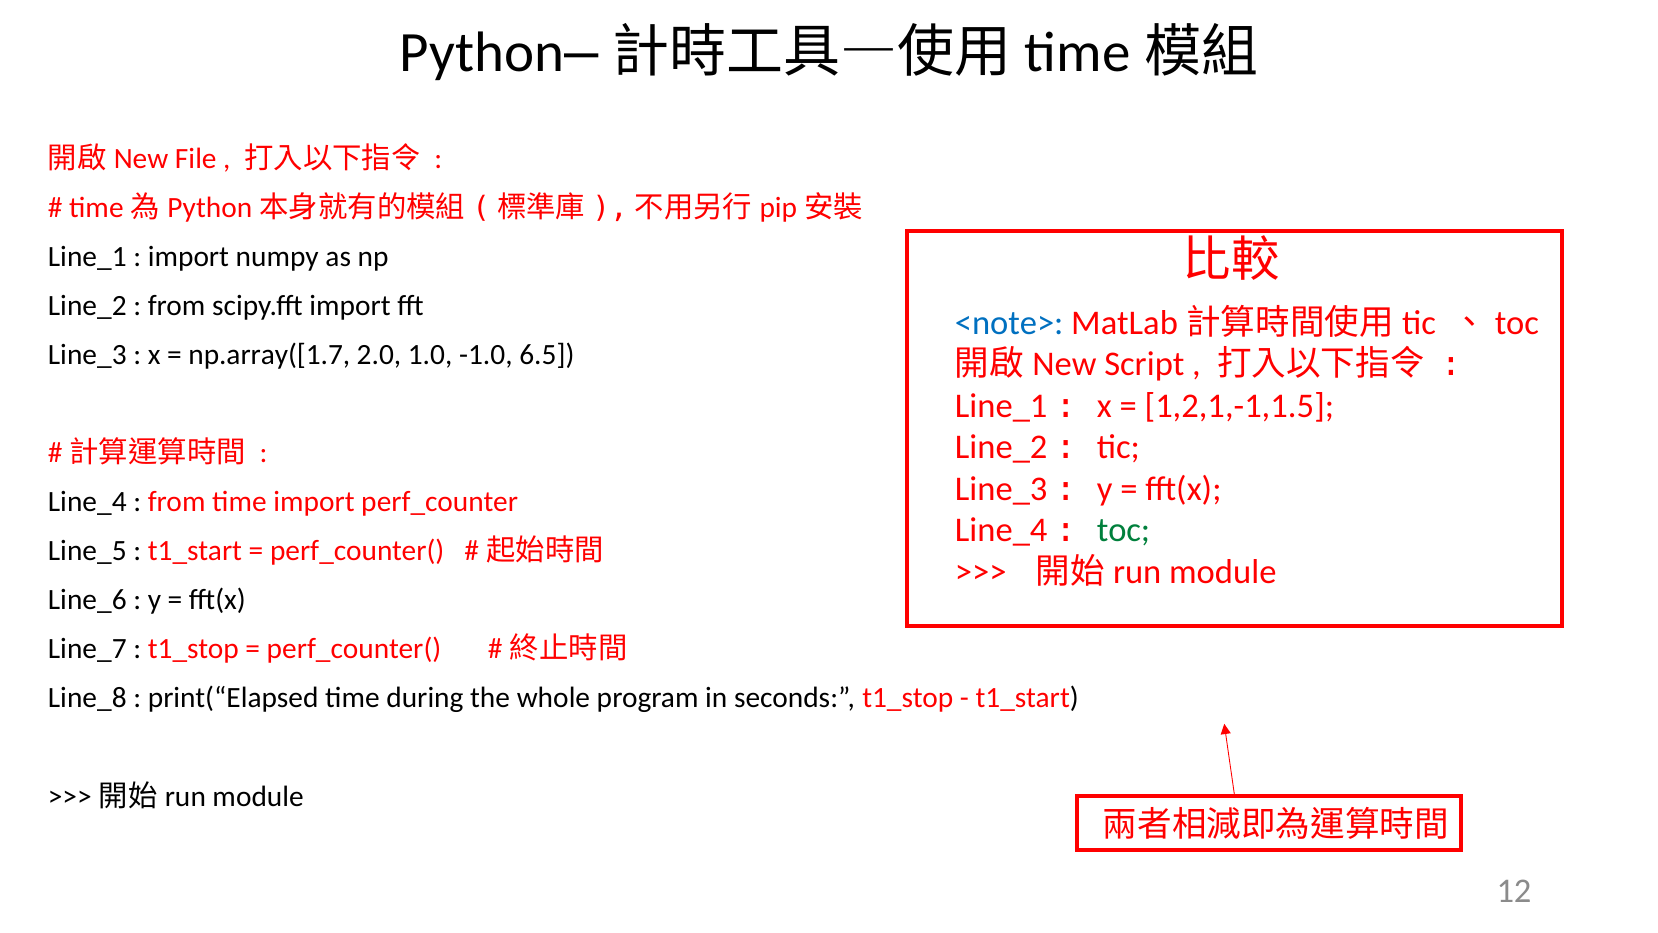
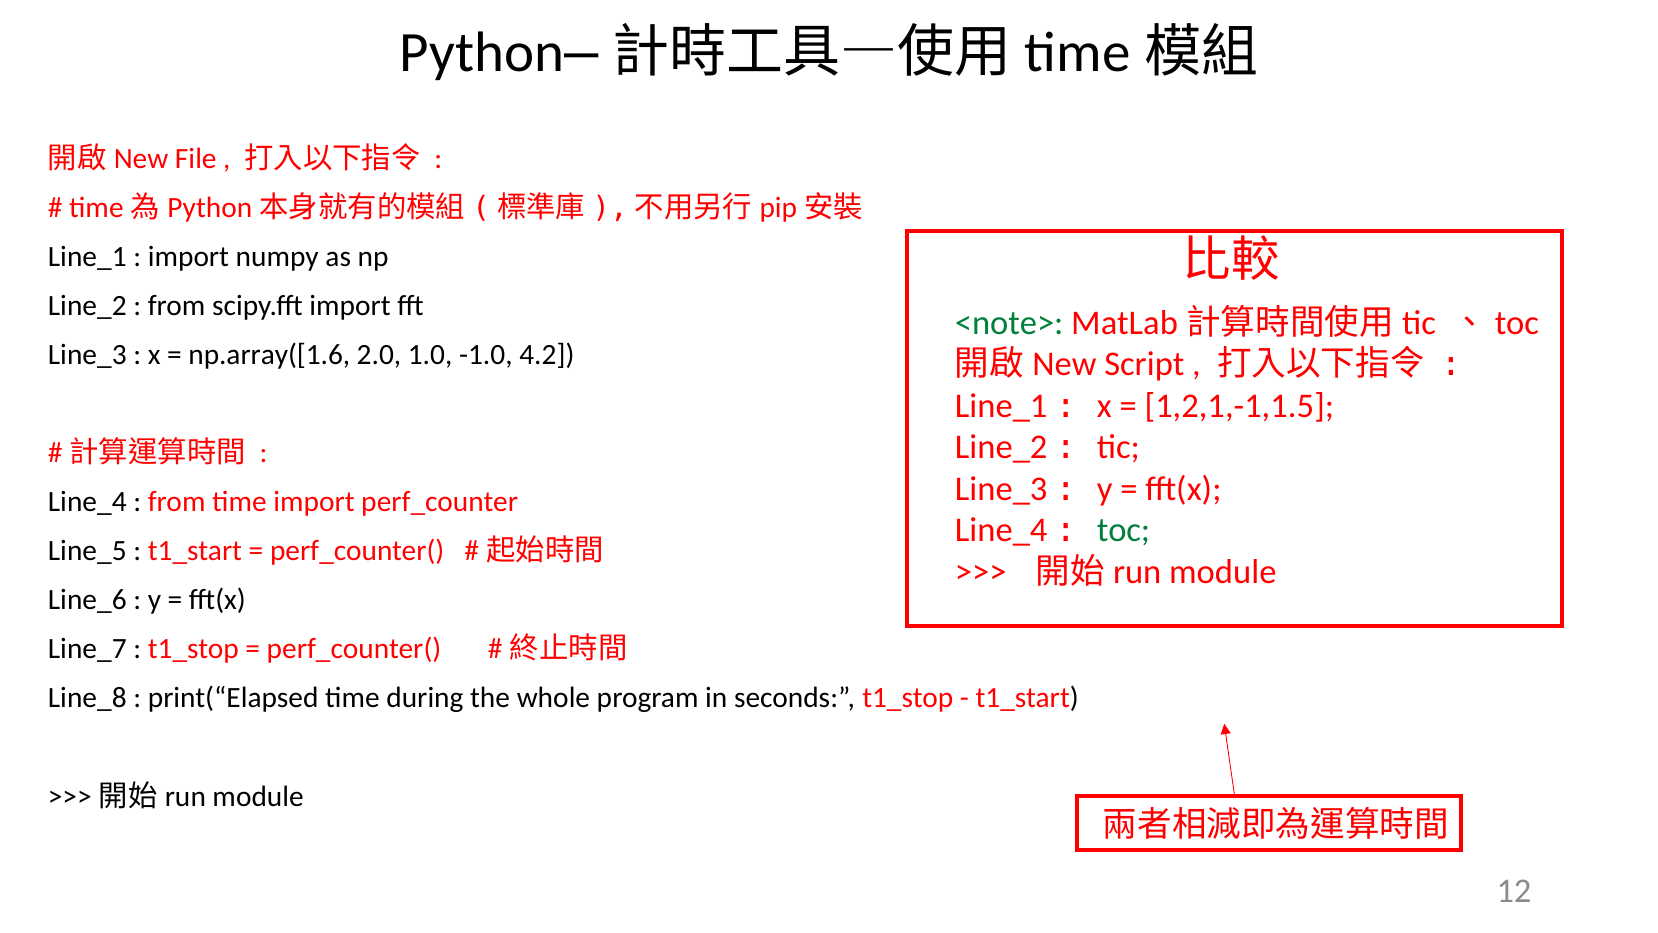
<note> colour: blue -> green
np.array([1.7: np.array([1.7 -> np.array([1.6
6.5: 6.5 -> 4.2
